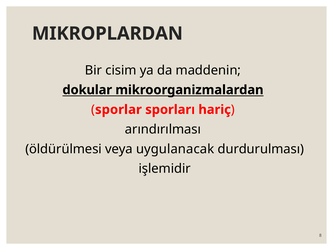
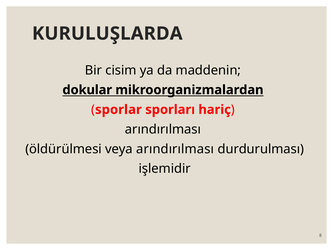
MIKROPLARDAN: MIKROPLARDAN -> KURULUŞLARDA
veya uygulanacak: uygulanacak -> arındırılması
